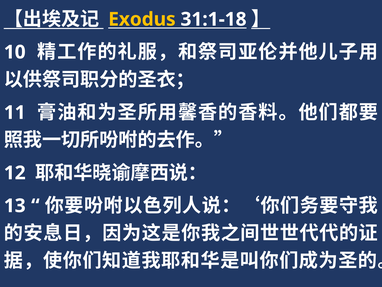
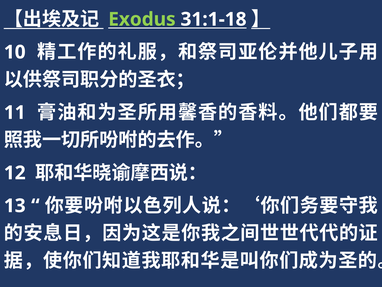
Exodus colour: yellow -> light green
